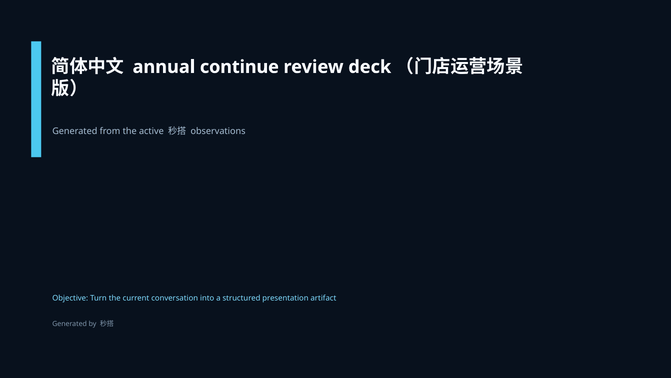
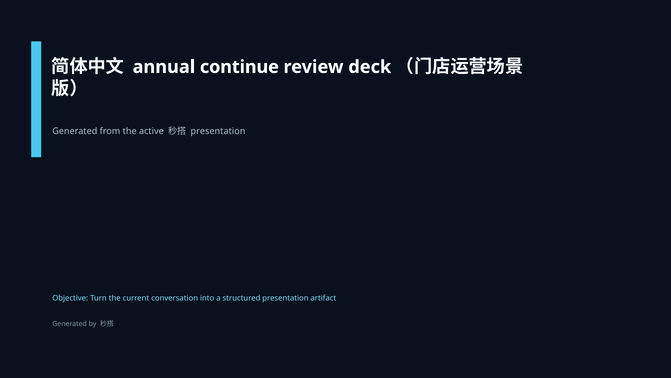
observations at (218, 131): observations -> presentation
